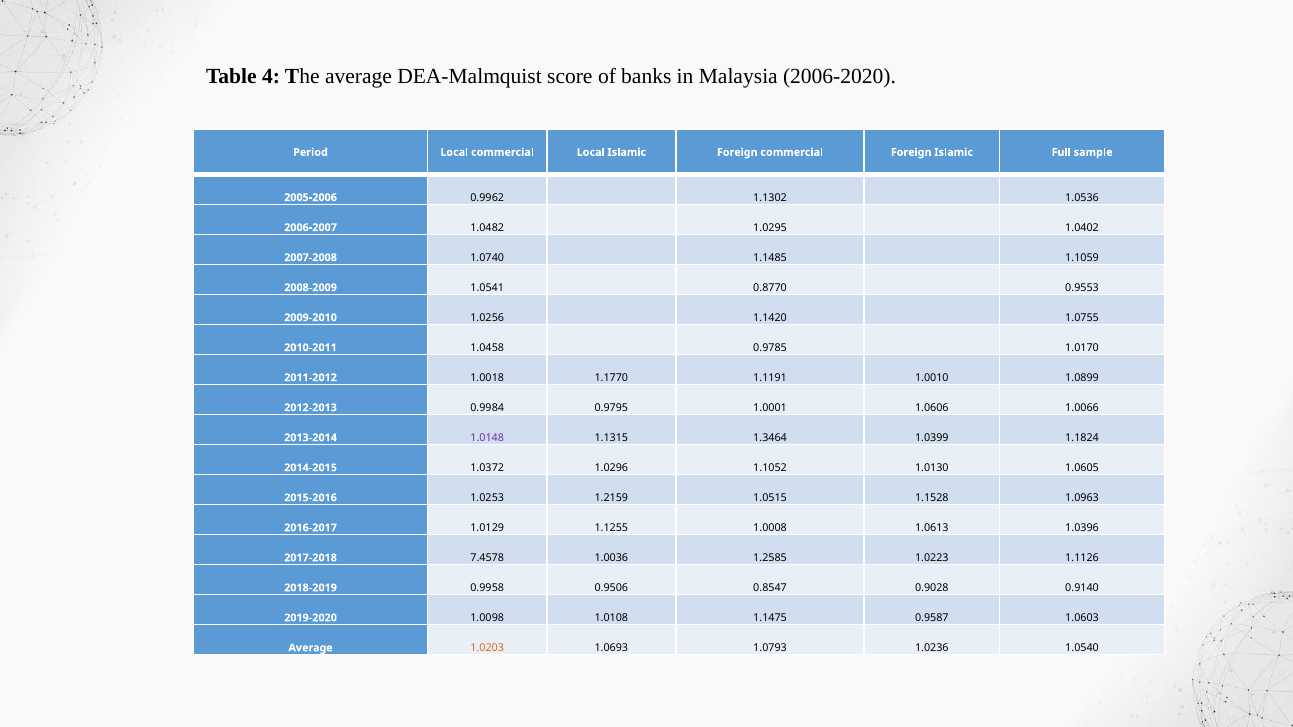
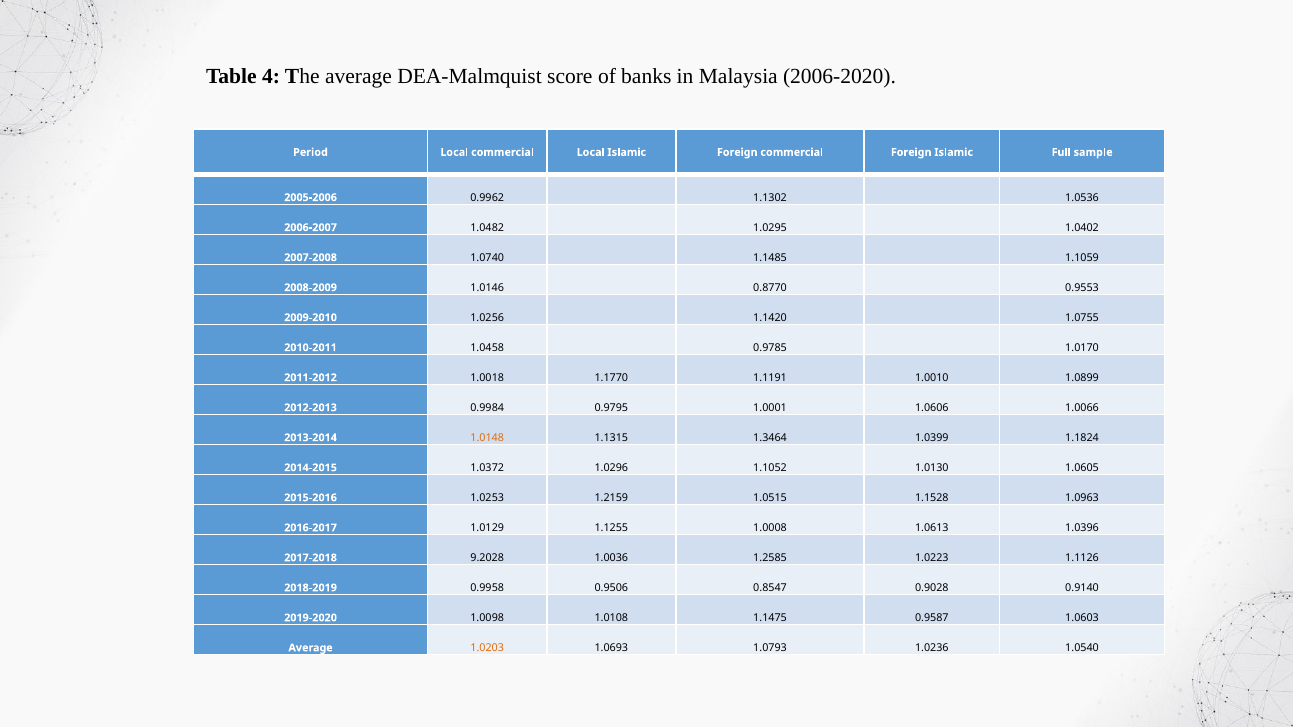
1.0541: 1.0541 -> 1.0146
1.0148 colour: purple -> orange
7.4578: 7.4578 -> 9.2028
